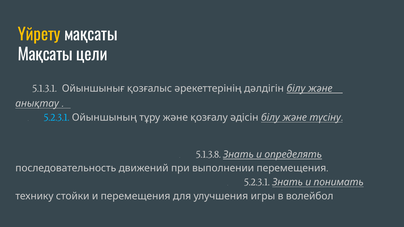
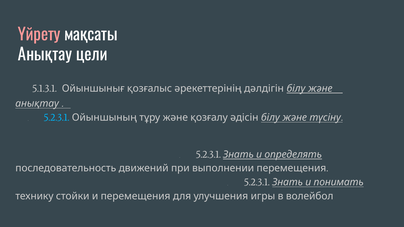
Үйрету colour: yellow -> pink
Мақсаты at (45, 55): Мақсаты -> Анықтау
5.1.3.8 at (208, 155): 5.1.3.8 -> 5.2.3.1
